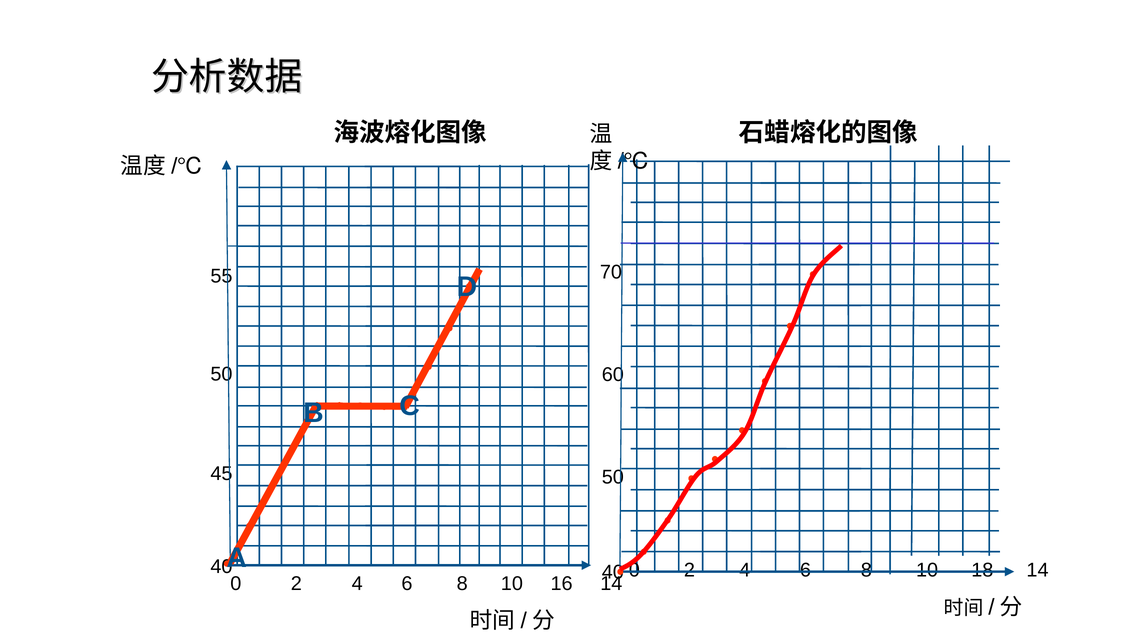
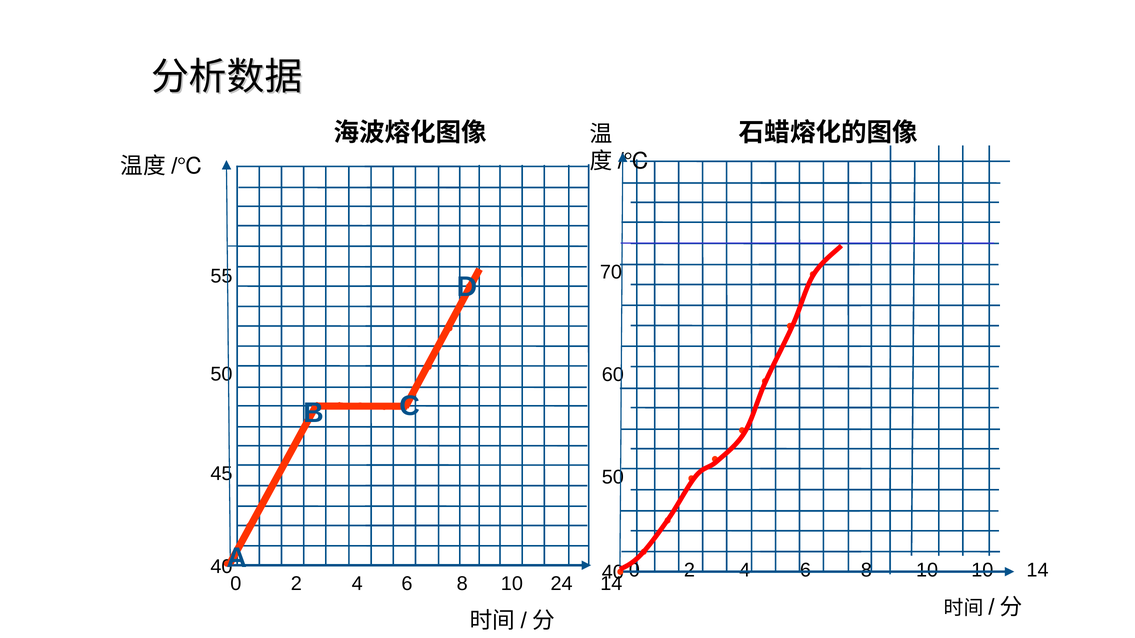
10 18: 18 -> 10
16: 16 -> 24
